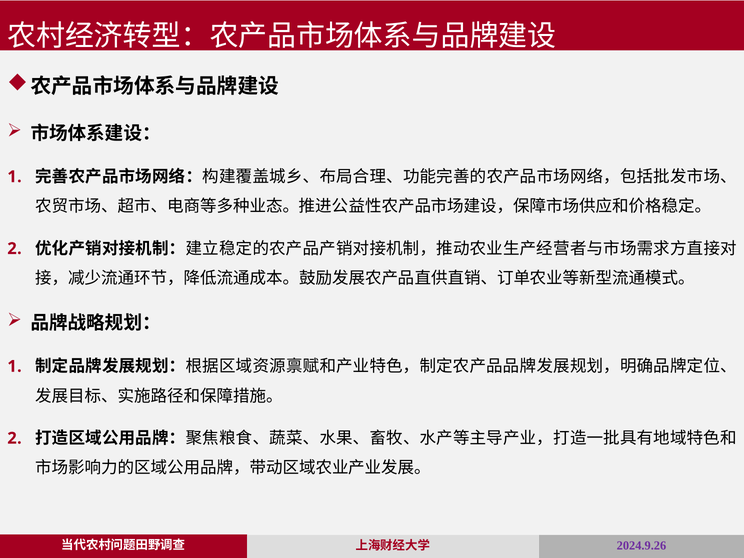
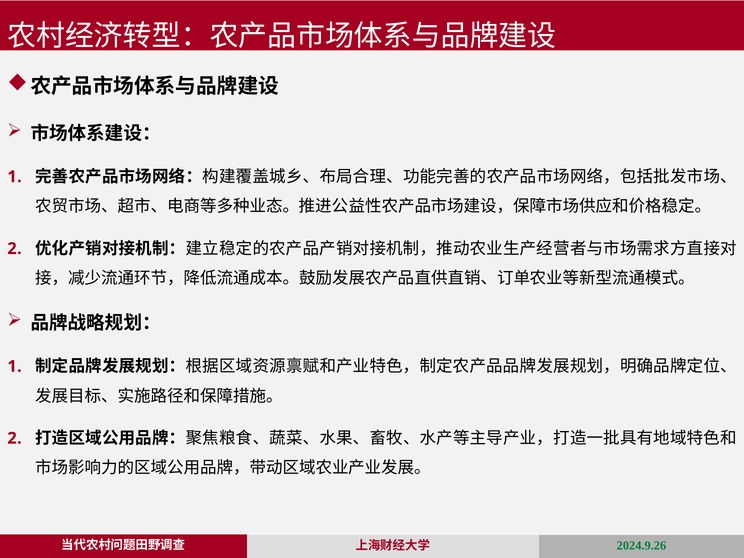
2024.9.26 colour: purple -> green
